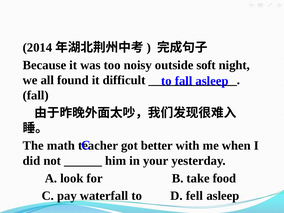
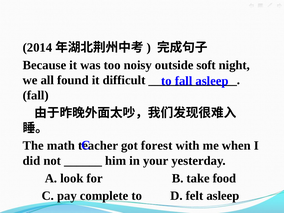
better: better -> forest
waterfall: waterfall -> complete
fell: fell -> felt
